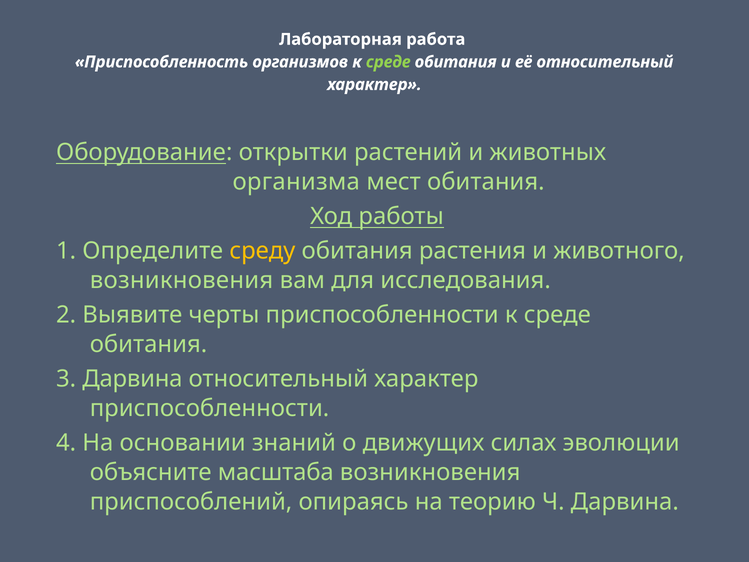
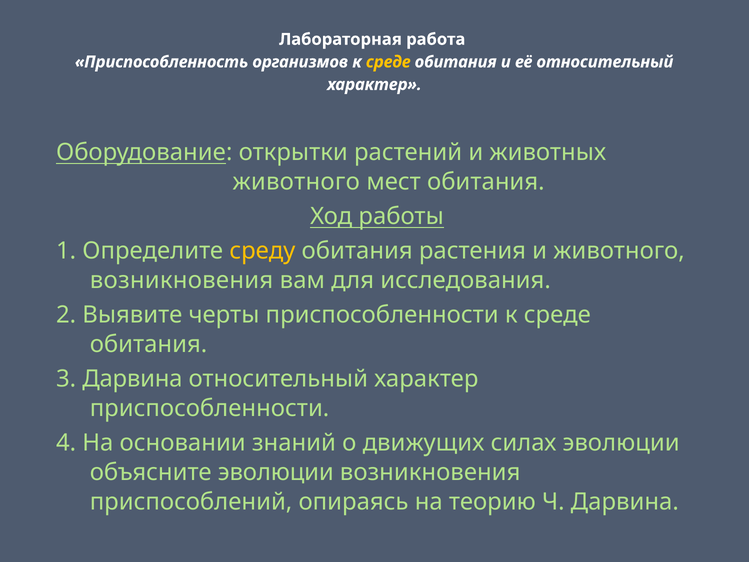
среде at (388, 62) colour: light green -> yellow
организма at (296, 182): организма -> животного
объясните масштаба: масштаба -> эволюции
